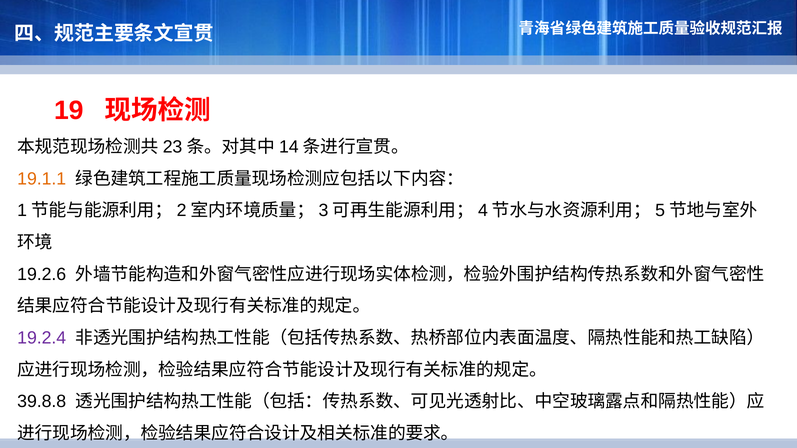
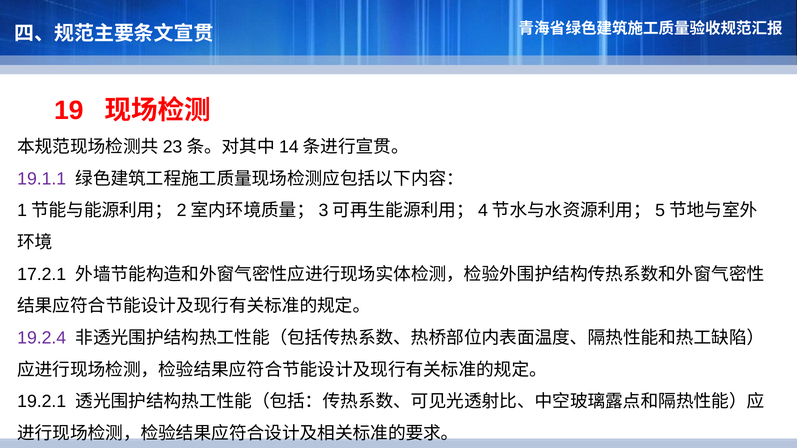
19.1.1 colour: orange -> purple
19.2.6: 19.2.6 -> 17.2.1
39.8.8: 39.8.8 -> 19.2.1
